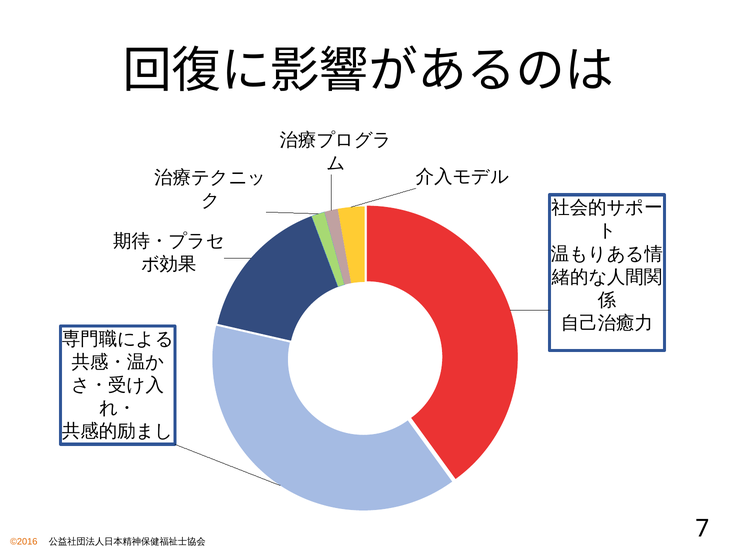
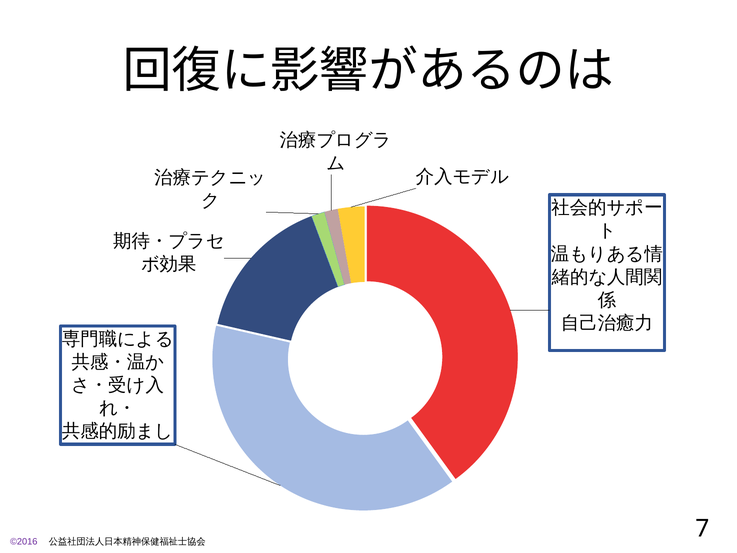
©2016 colour: orange -> purple
